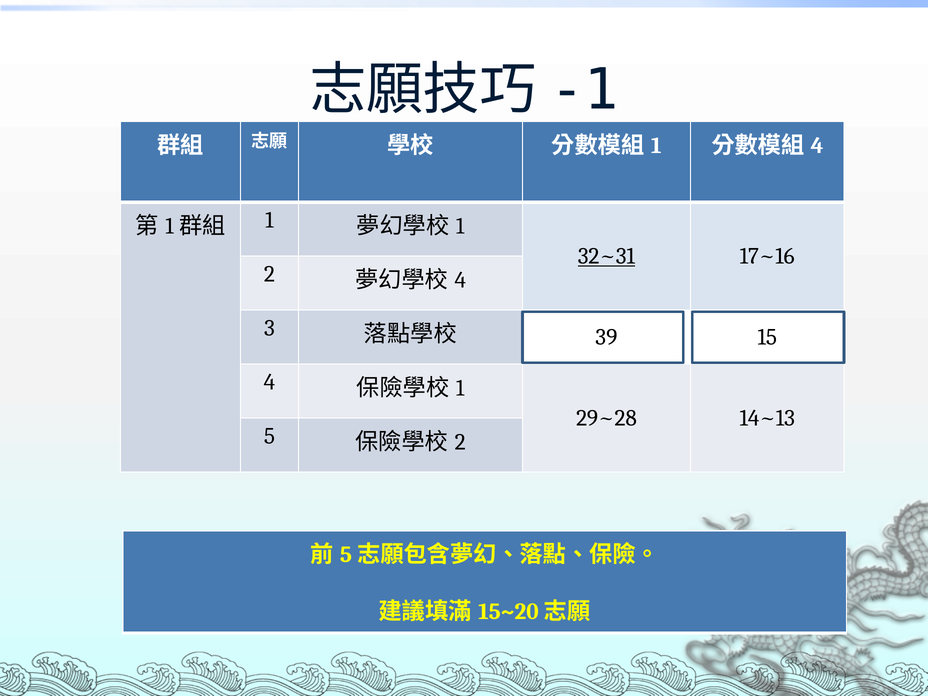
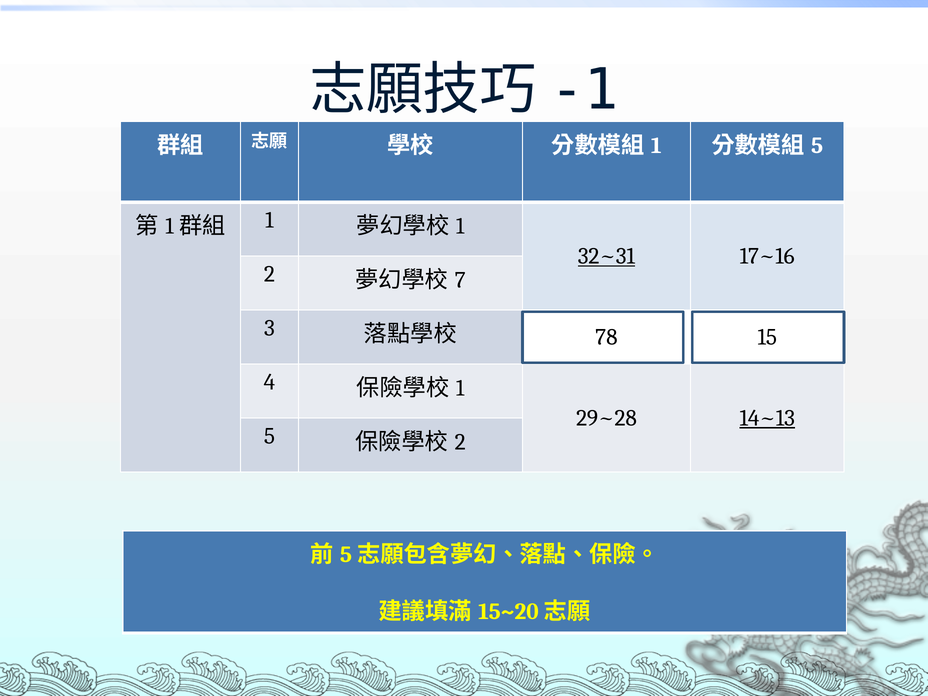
4 at (817, 145): 4 -> 5
4 at (460, 280): 4 -> 7
39: 39 -> 78
14~13 underline: none -> present
